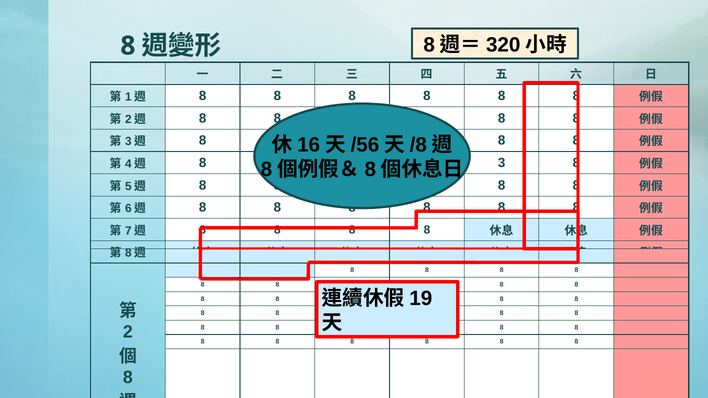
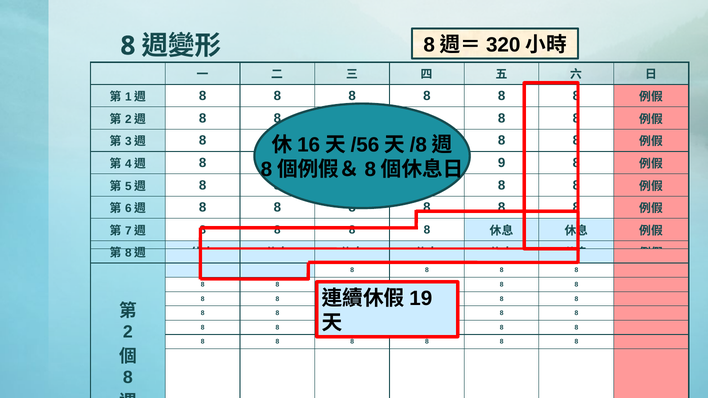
3: 3 -> 9
